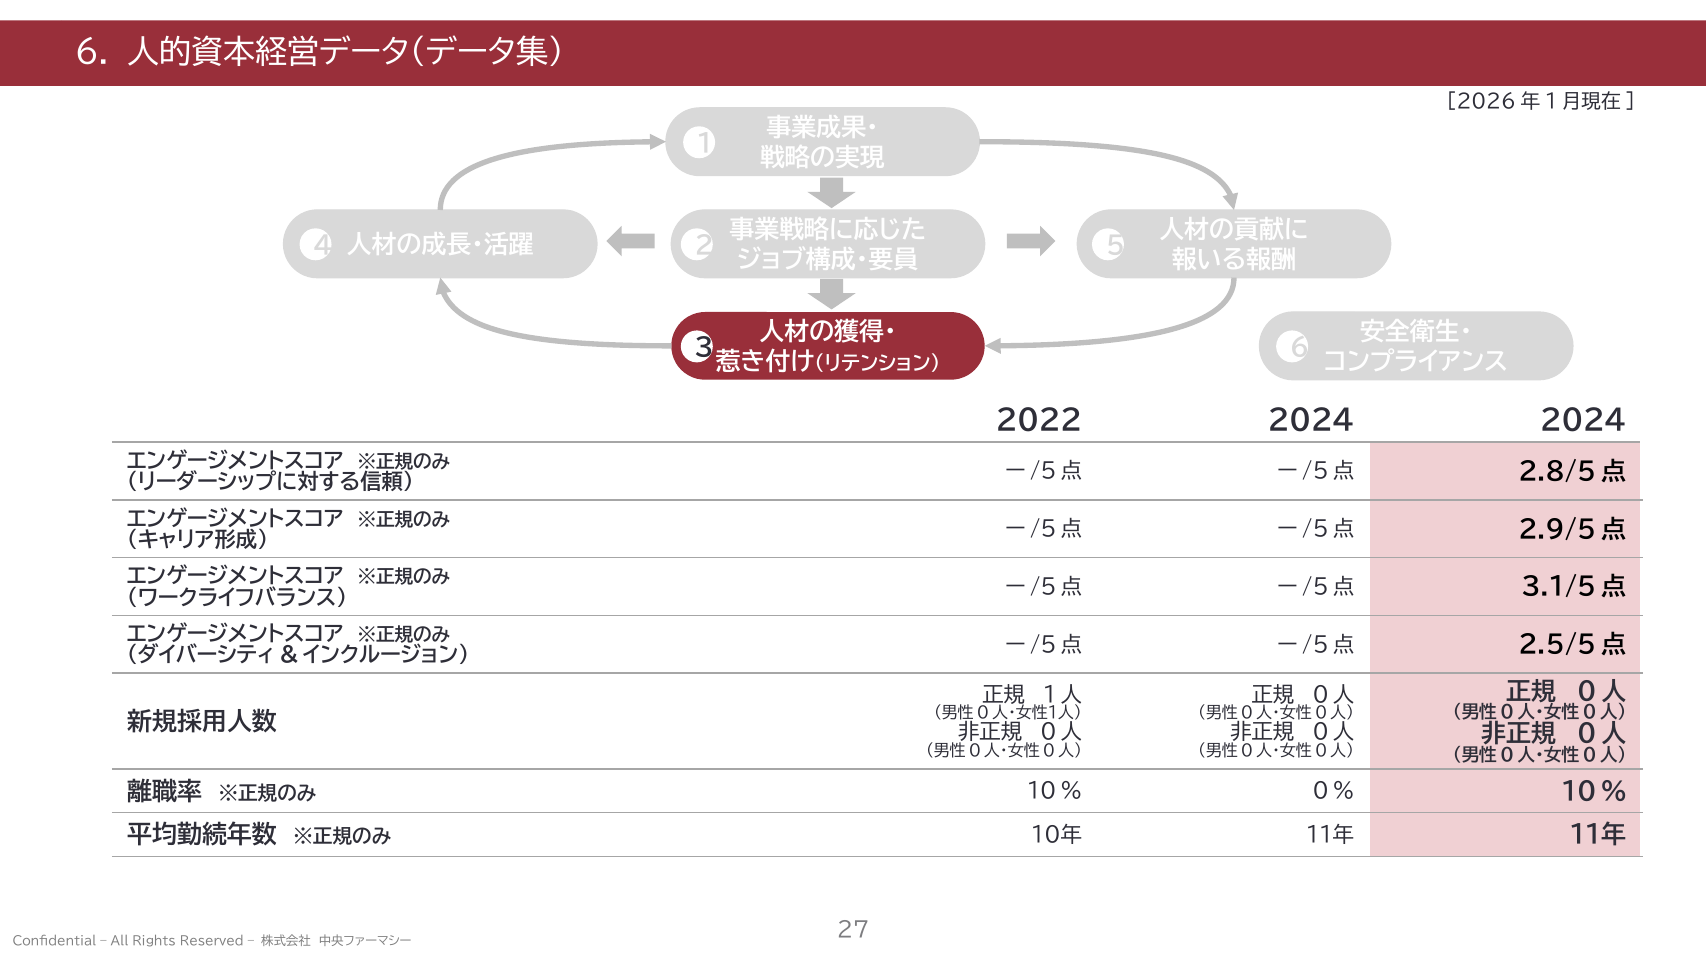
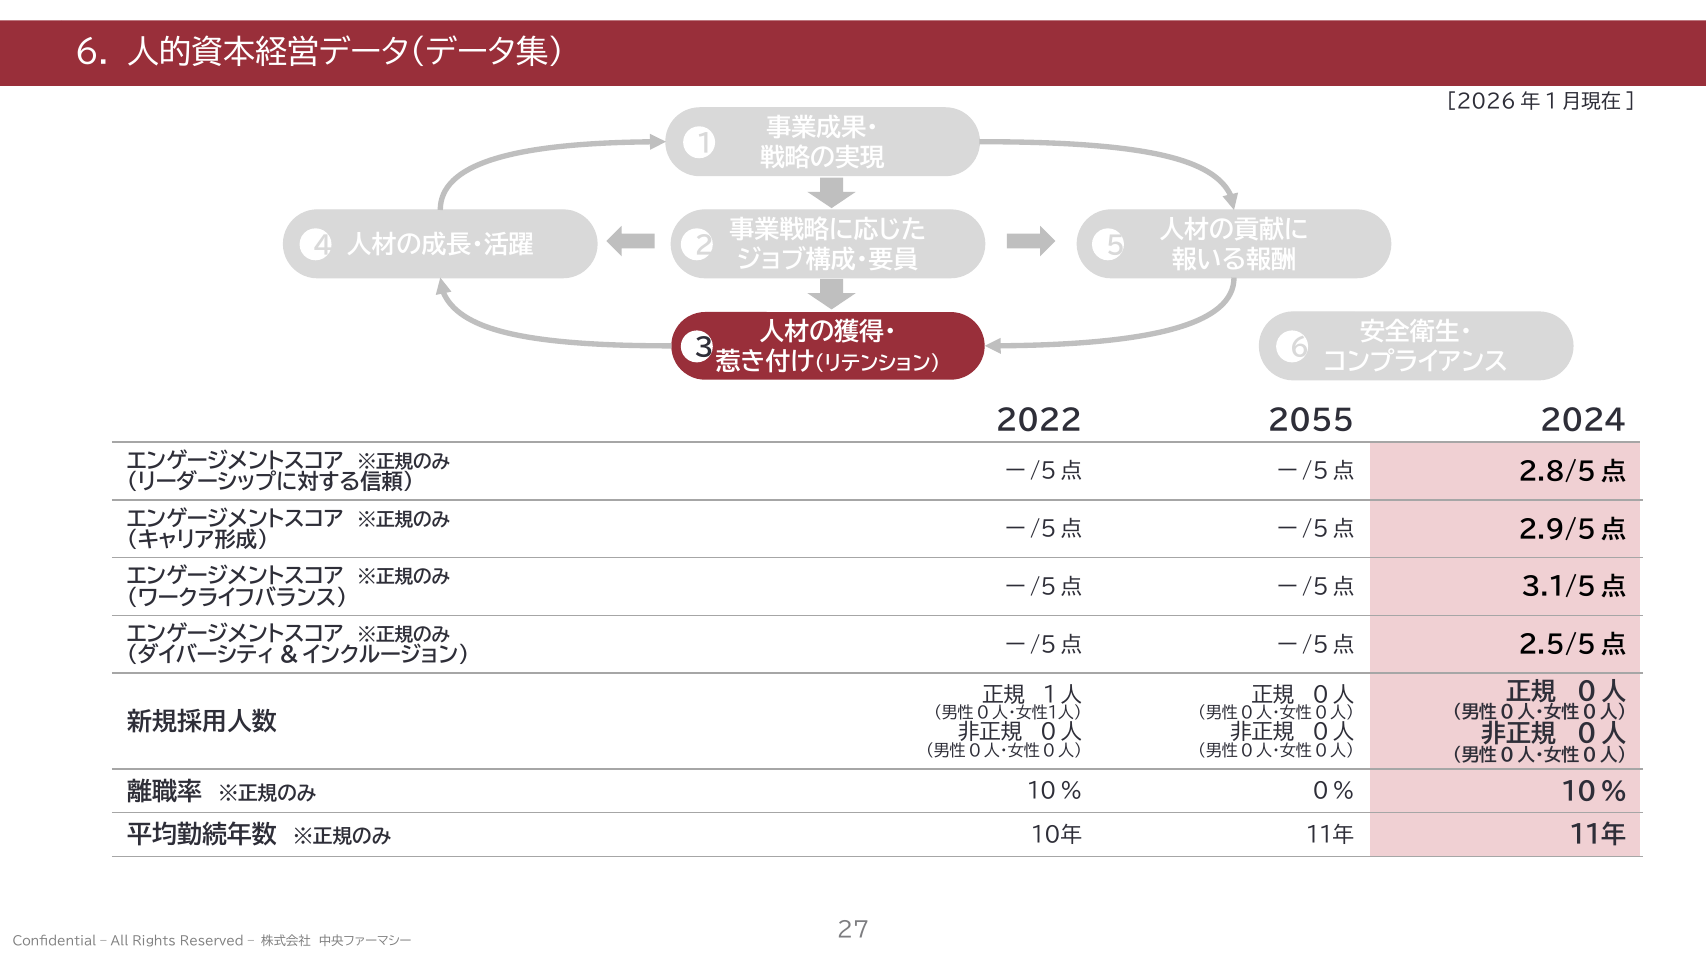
2022 2024: 2024 -> 2055
